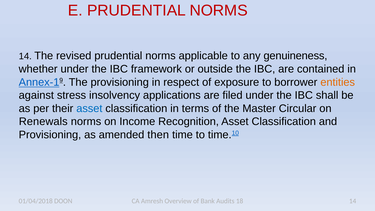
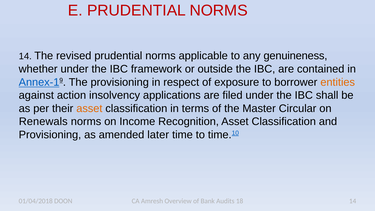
stress: stress -> action
asset at (89, 108) colour: blue -> orange
then: then -> later
